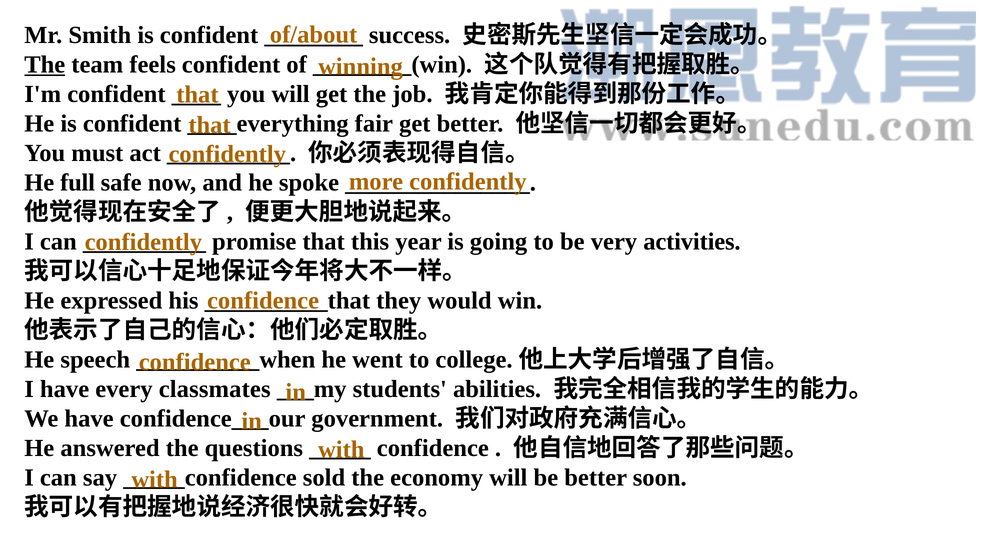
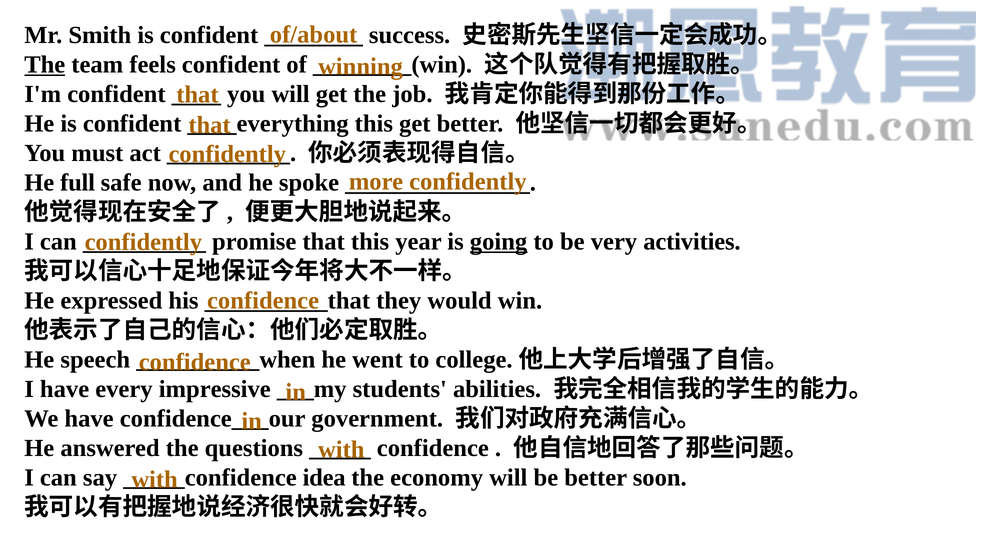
fair at (374, 124): fair -> this
going underline: none -> present
classmates: classmates -> impressive
sold: sold -> idea
